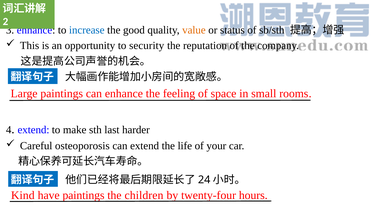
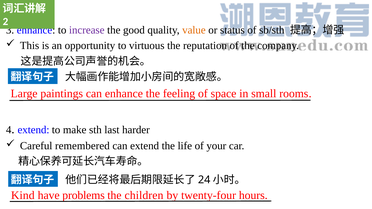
increase colour: blue -> purple
security: security -> virtuous
osteoporosis: osteoporosis -> remembered
have paintings: paintings -> problems
